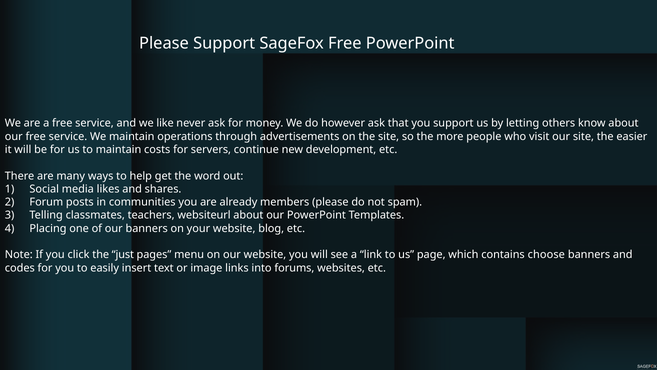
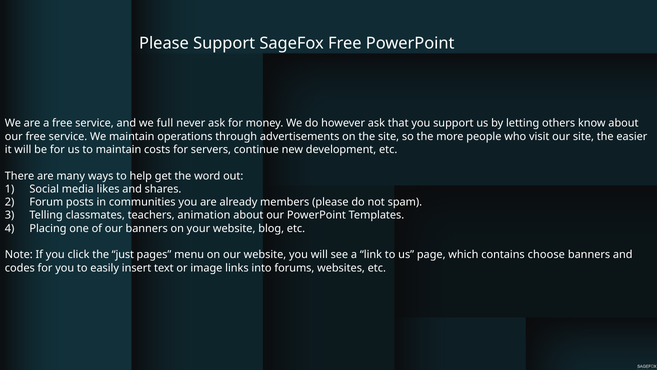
like: like -> full
websiteurl: websiteurl -> animation
